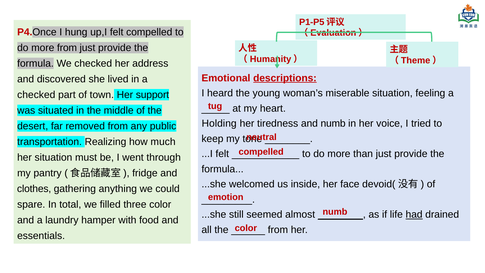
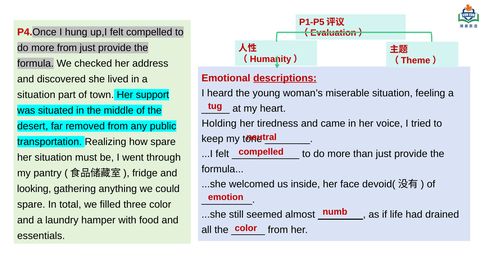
checked at (36, 95): checked -> situation
and numb: numb -> came
how much: much -> spare
clothes: clothes -> looking
had underline: present -> none
